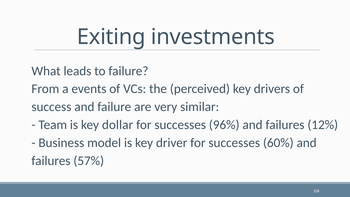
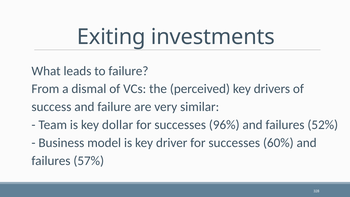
events: events -> dismal
12%: 12% -> 52%
